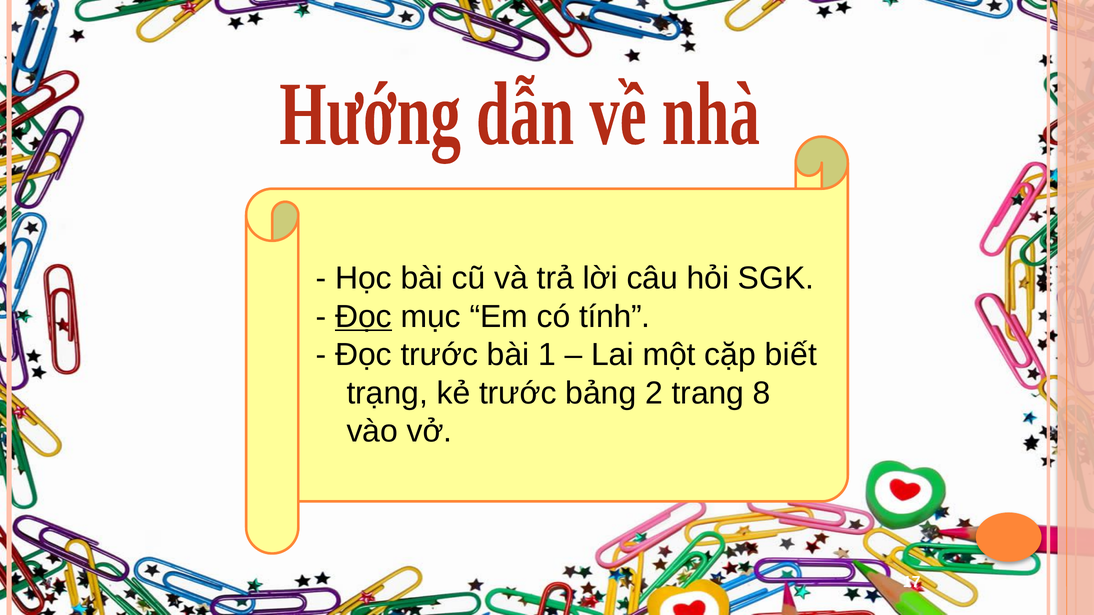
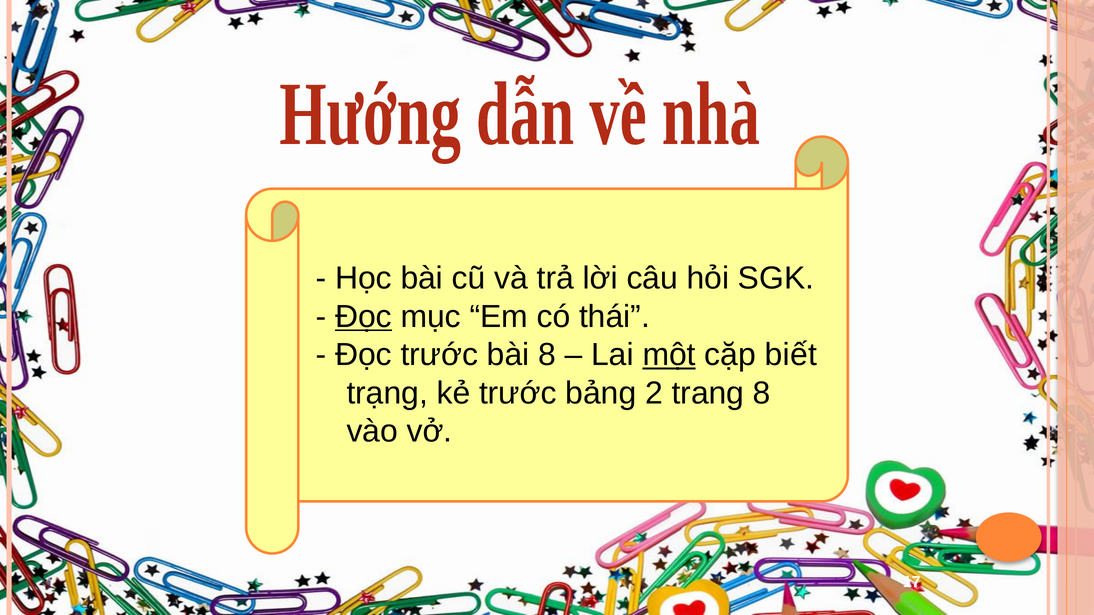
tính: tính -> thái
bài 1: 1 -> 8
một underline: none -> present
